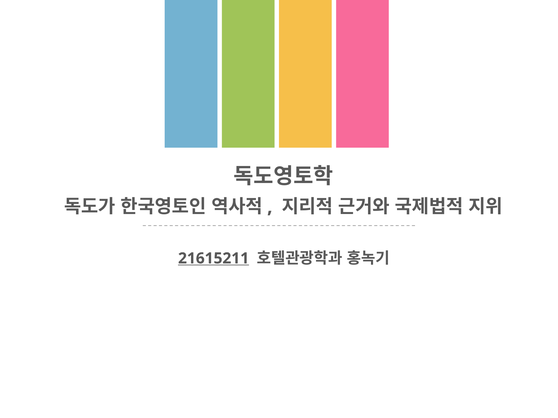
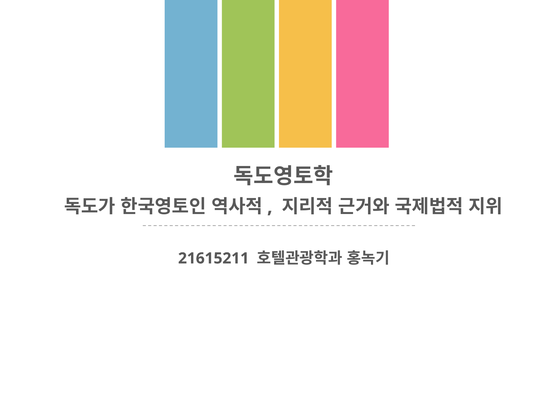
21615211 underline: present -> none
